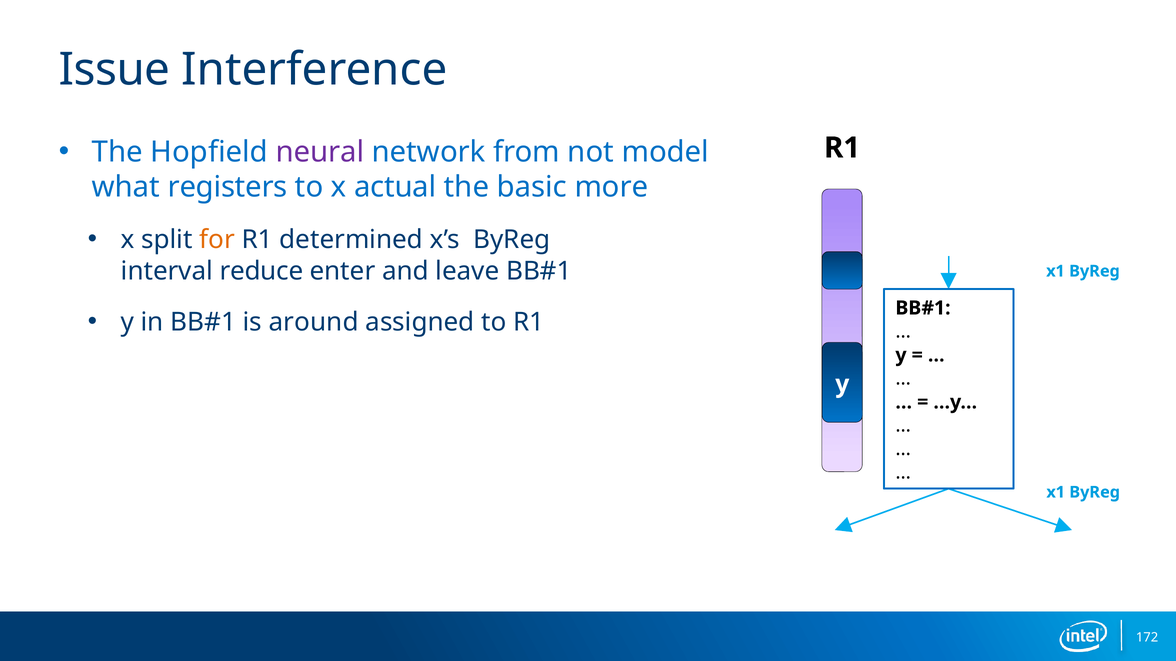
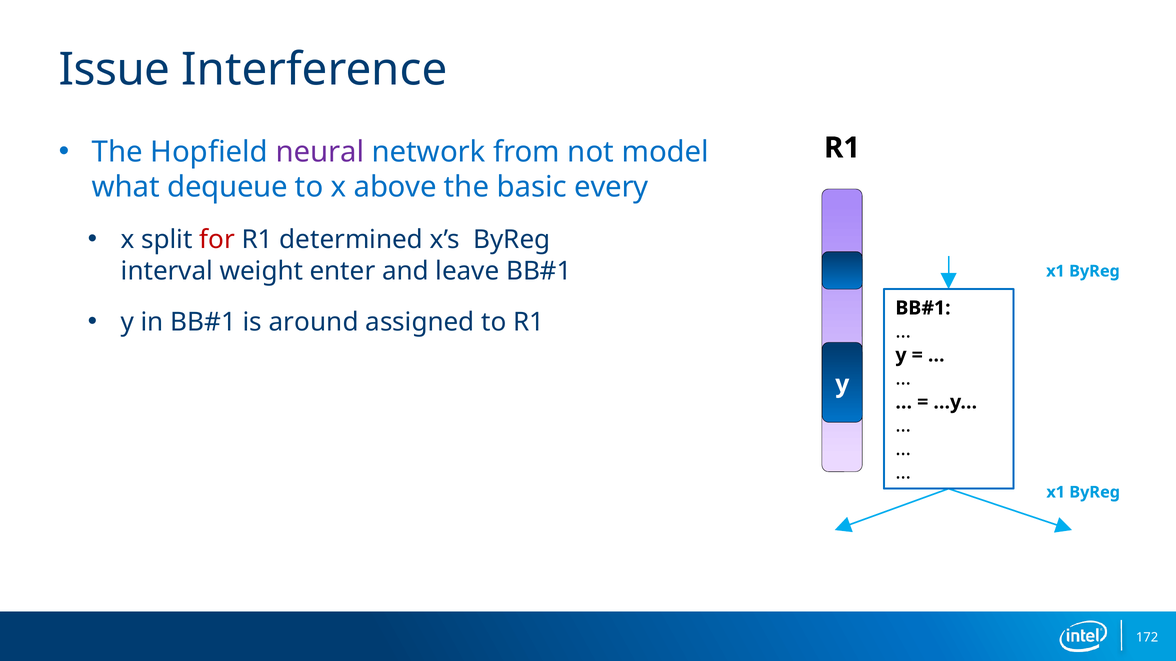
registers: registers -> dequeue
actual: actual -> above
more: more -> every
for colour: orange -> red
reduce: reduce -> weight
